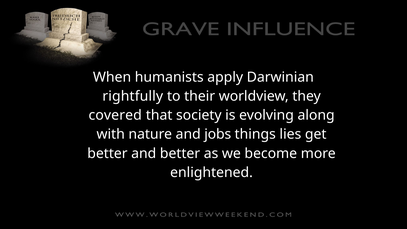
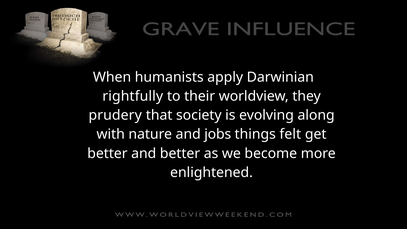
covered: covered -> prudery
lies: lies -> felt
